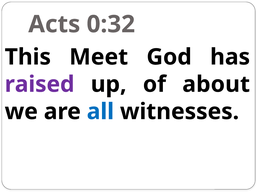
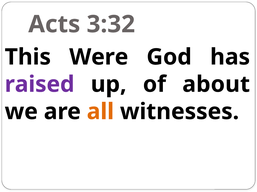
0:32: 0:32 -> 3:32
Meet: Meet -> Were
all colour: blue -> orange
